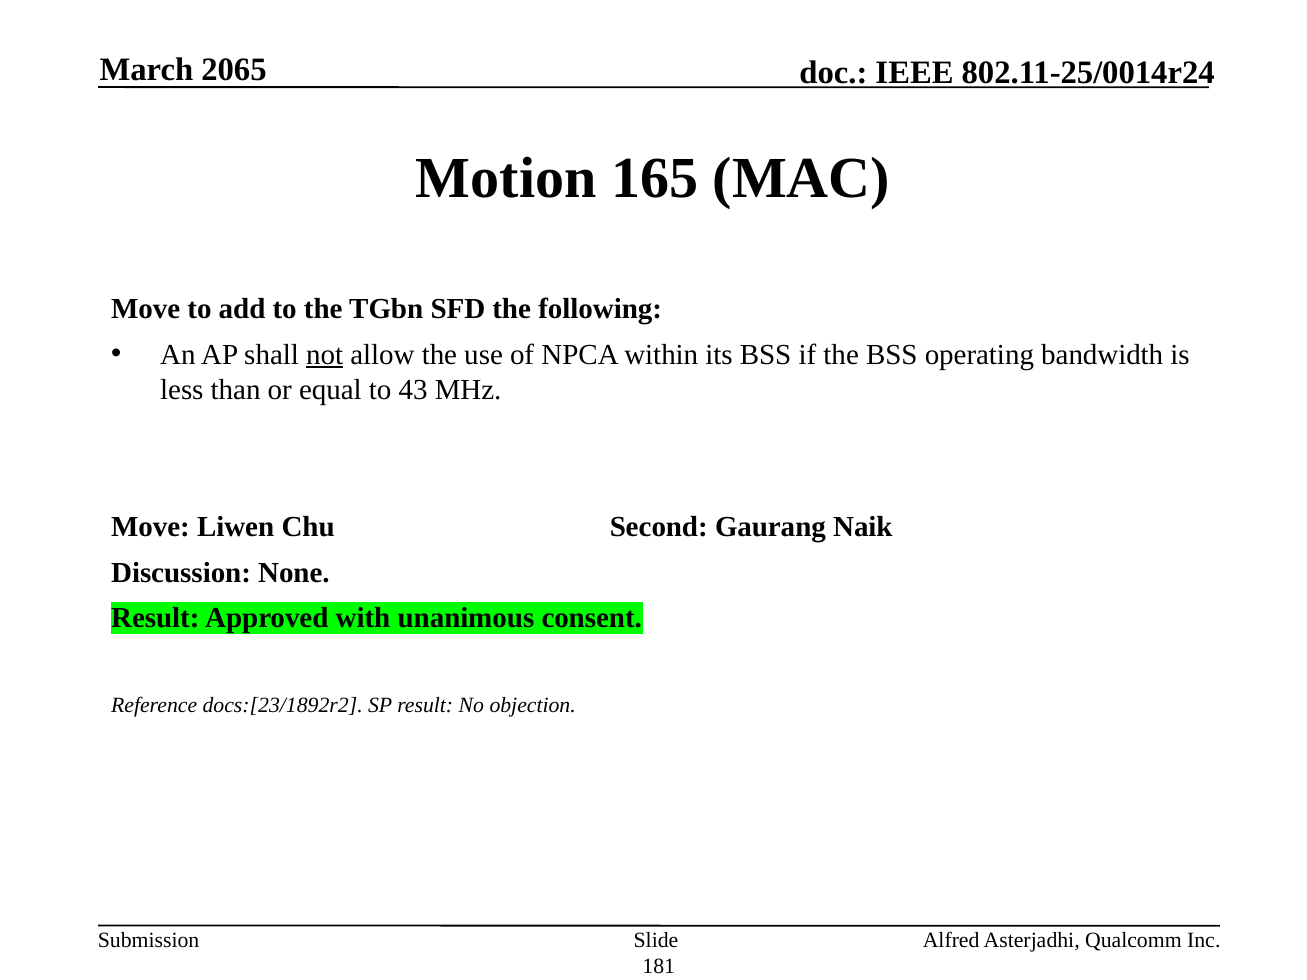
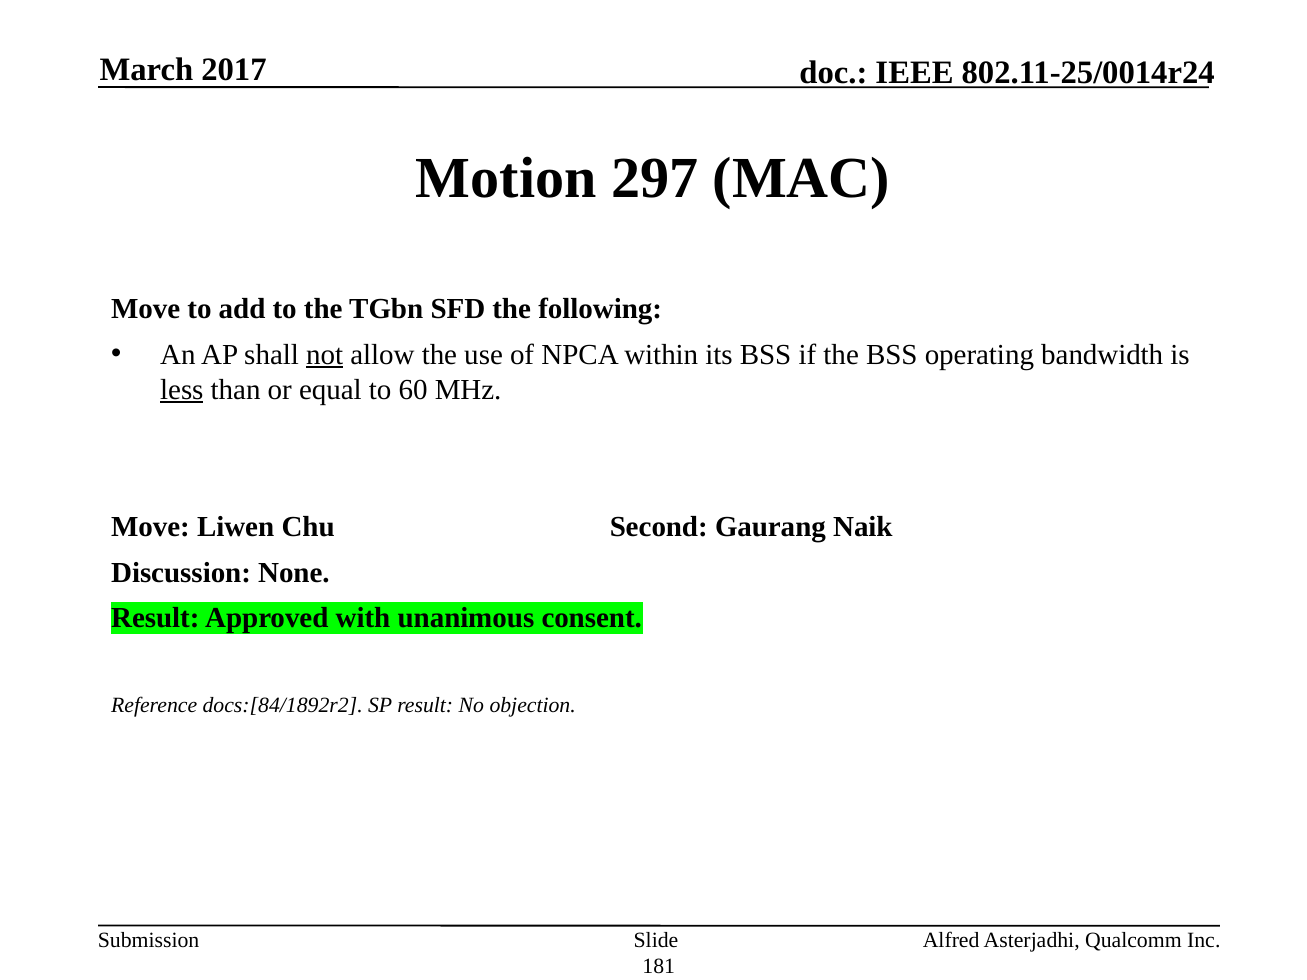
2065: 2065 -> 2017
165: 165 -> 297
less underline: none -> present
43: 43 -> 60
docs:[23/1892r2: docs:[23/1892r2 -> docs:[84/1892r2
